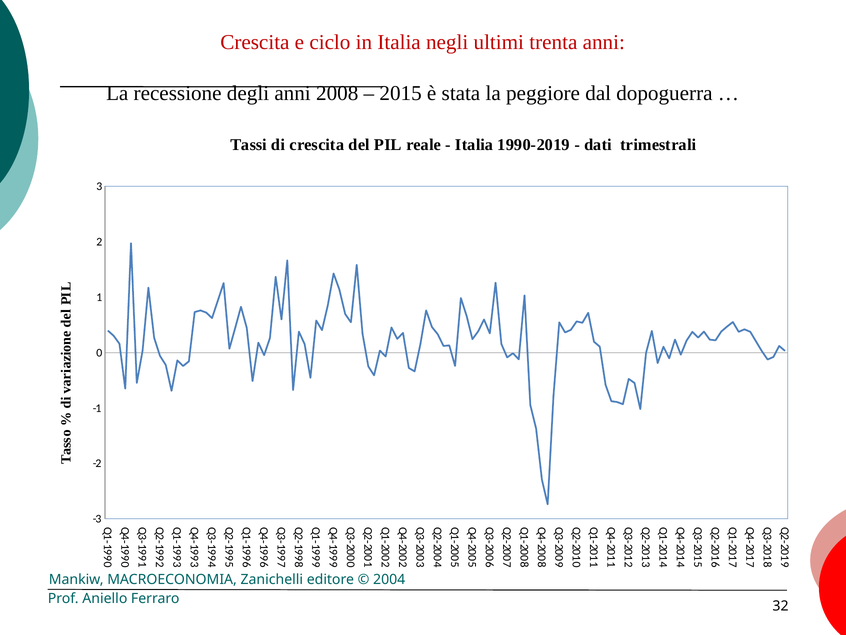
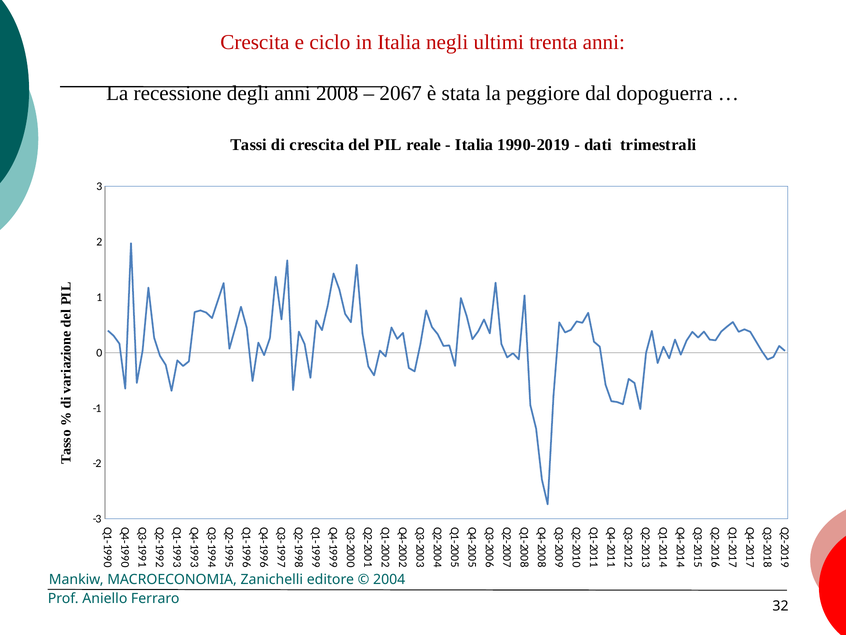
2015: 2015 -> 2067
